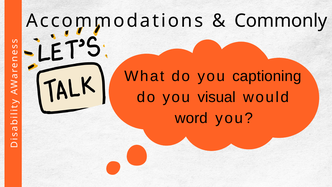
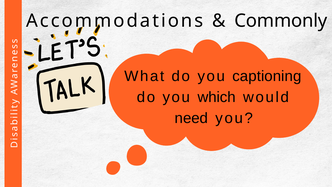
visual: visual -> which
word: word -> need
